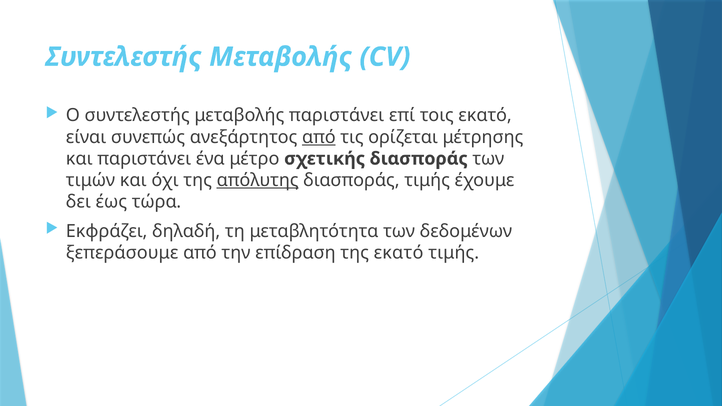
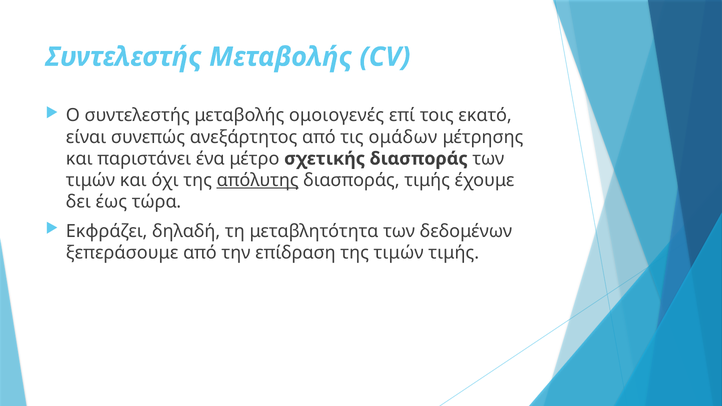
μεταβολής παριστάνει: παριστάνει -> ομοιογενές
από at (319, 137) underline: present -> none
ορίζεται: ορίζεται -> ομάδων
της εκατό: εκατό -> τιμών
